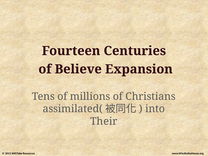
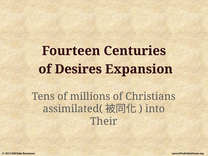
Believe: Believe -> Desires
